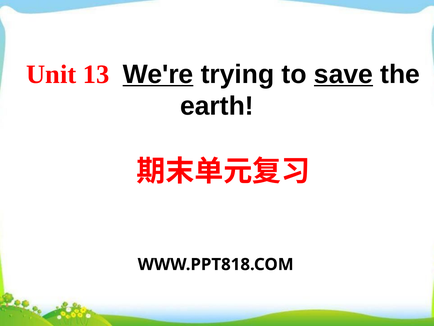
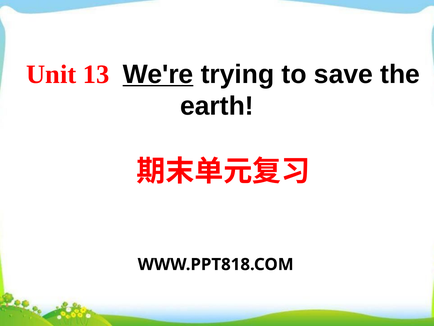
save underline: present -> none
